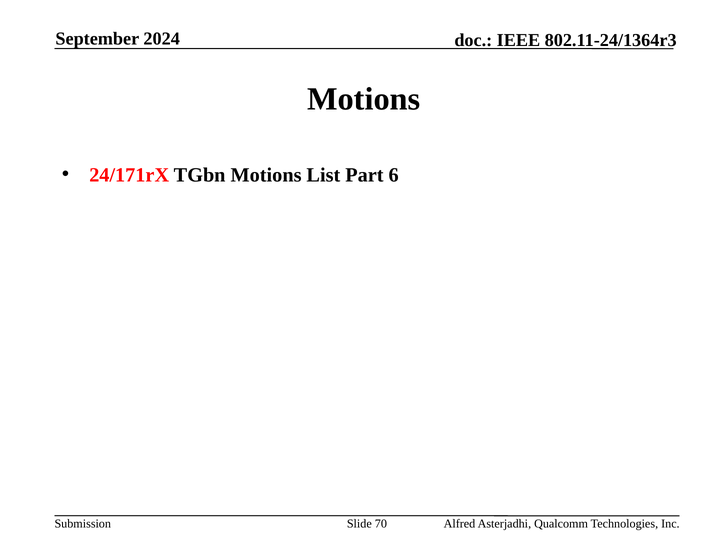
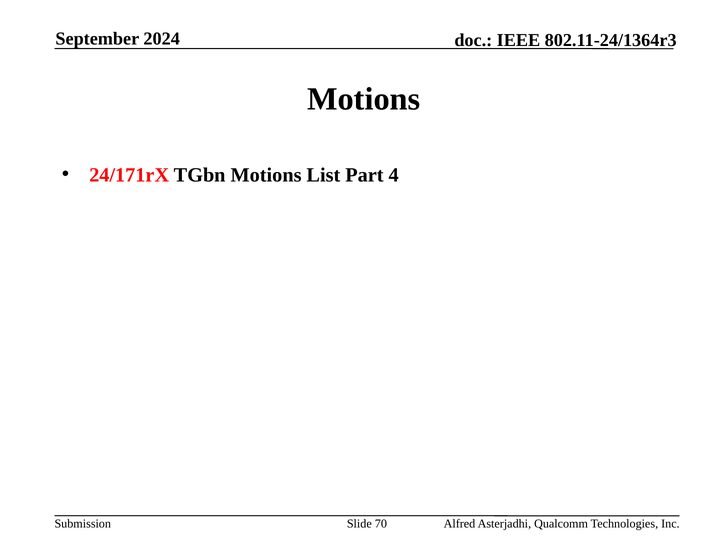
6: 6 -> 4
